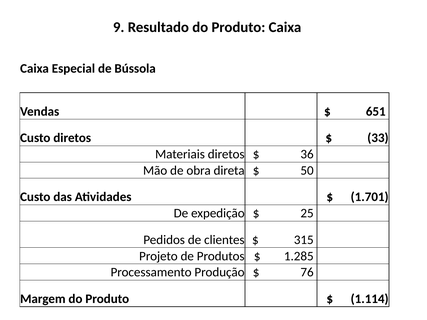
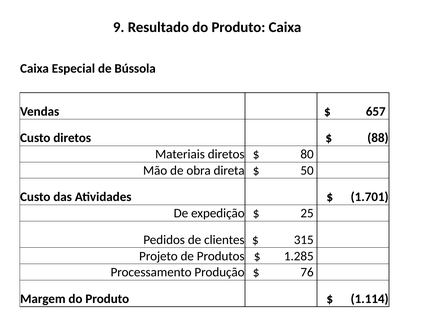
651: 651 -> 657
33: 33 -> 88
36: 36 -> 80
